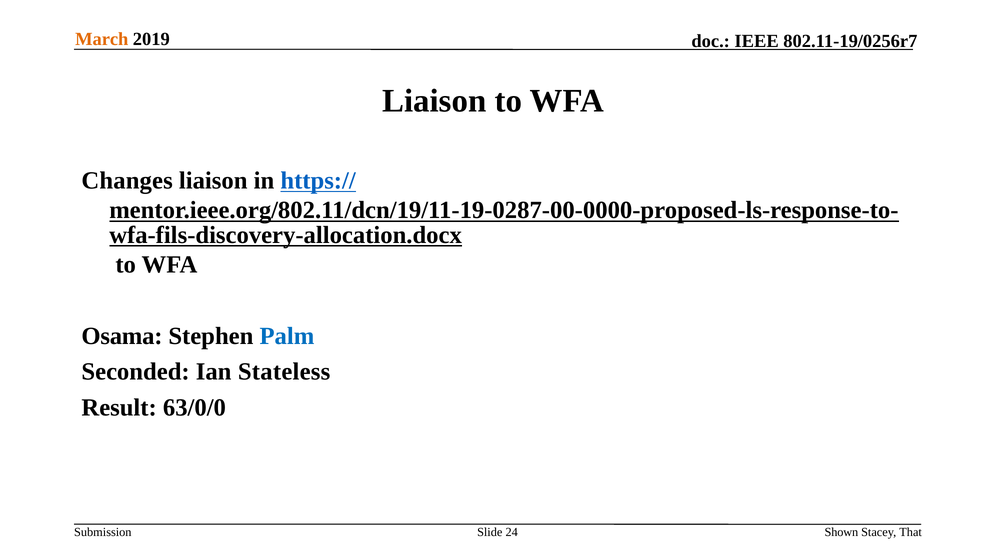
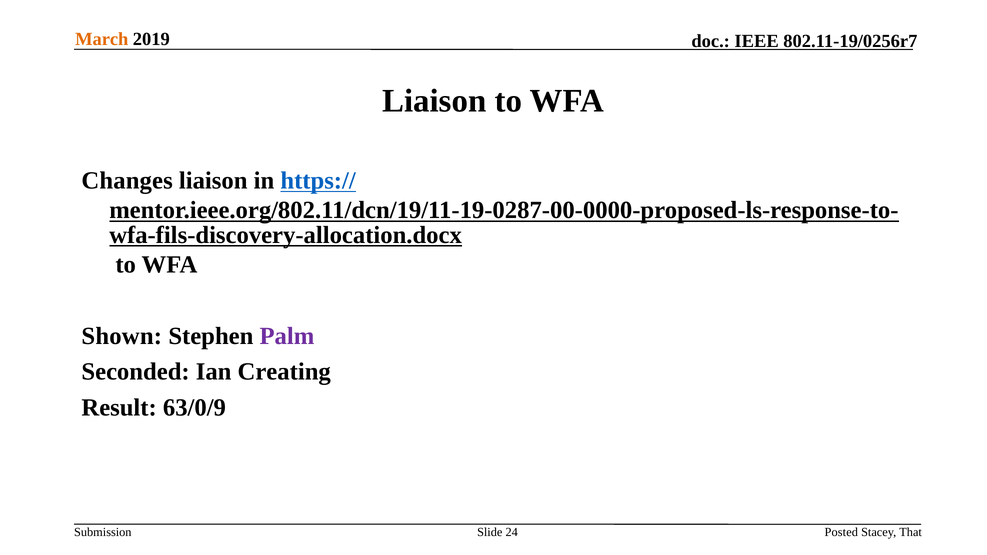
Osama: Osama -> Shown
Palm colour: blue -> purple
Stateless: Stateless -> Creating
63/0/0: 63/0/0 -> 63/0/9
Shown: Shown -> Posted
